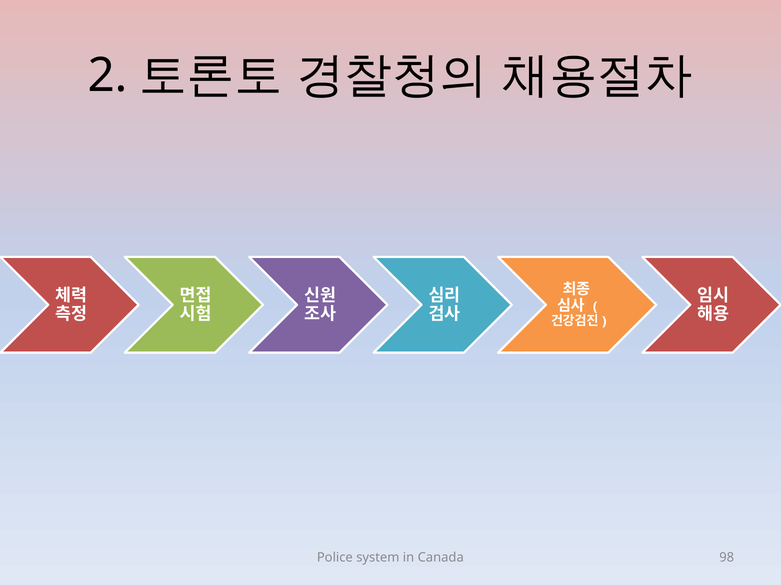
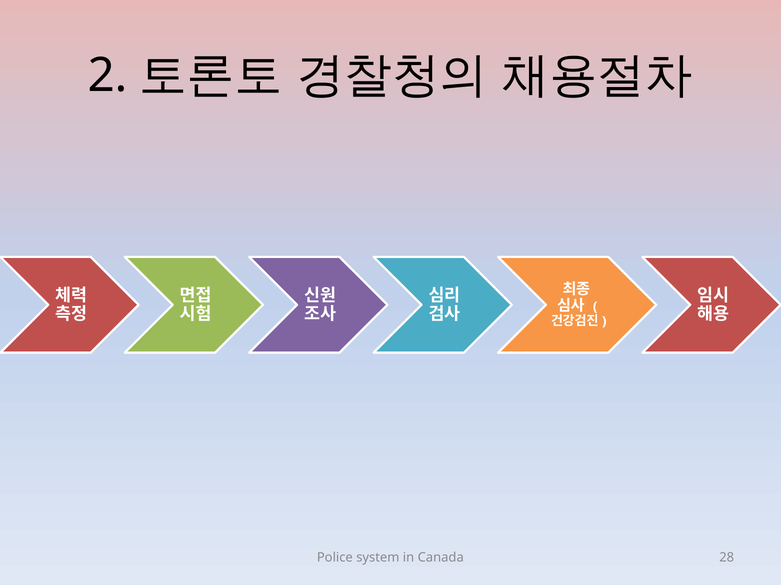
98: 98 -> 28
